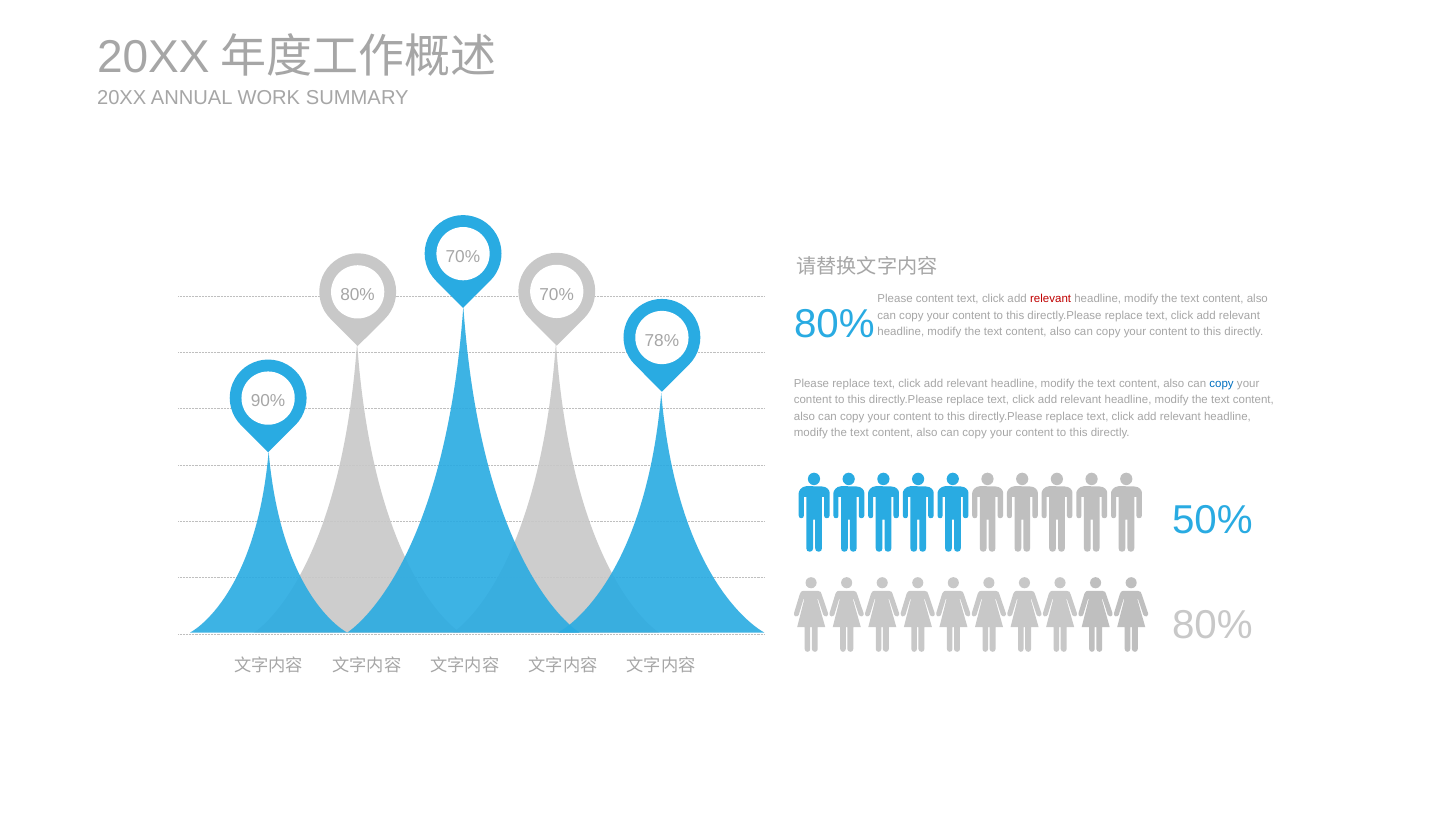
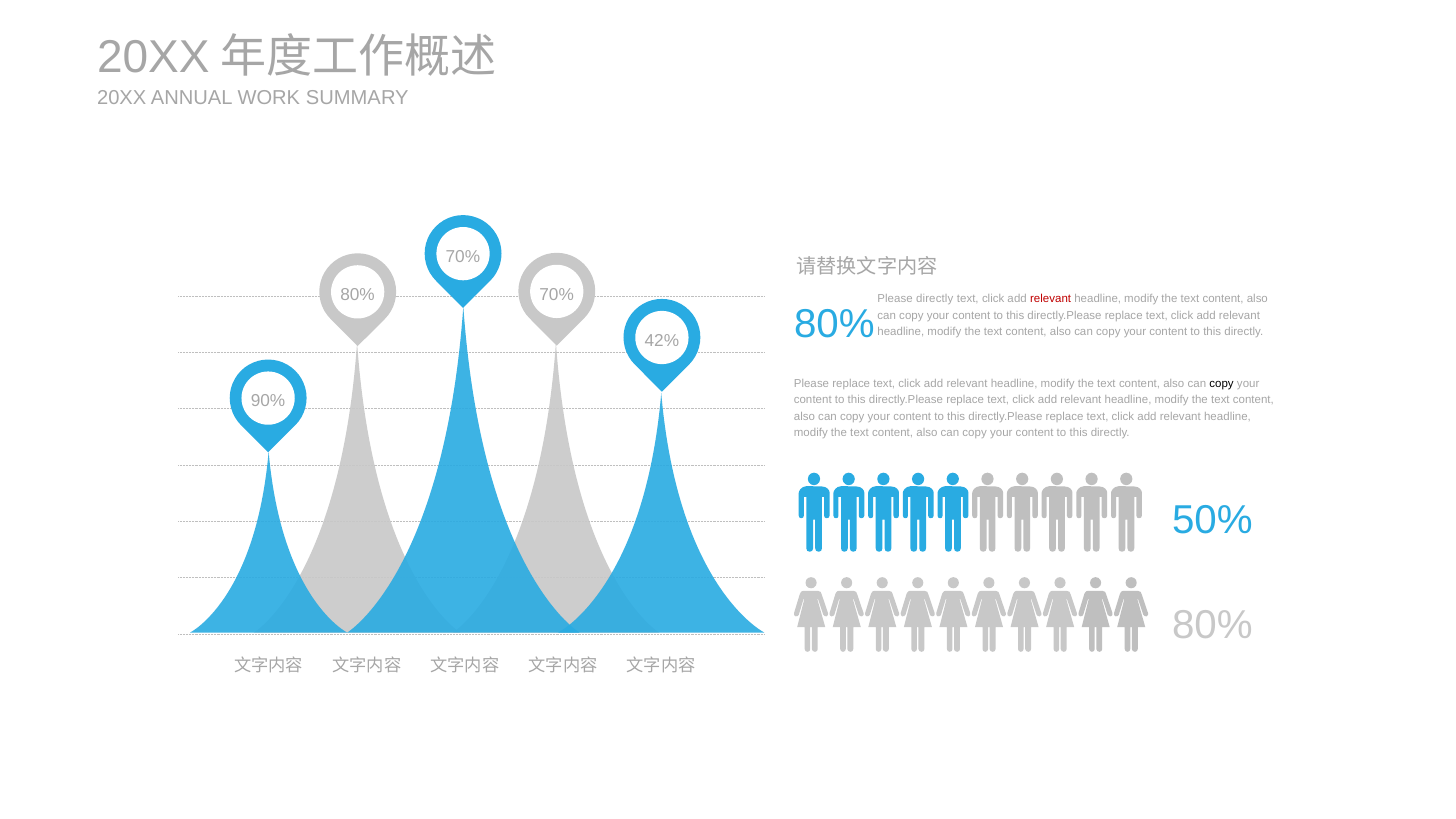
Please content: content -> directly
78%: 78% -> 42%
copy at (1222, 384) colour: blue -> black
